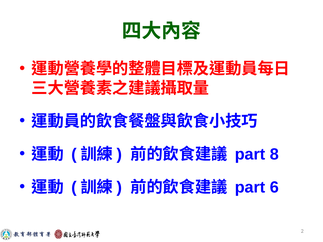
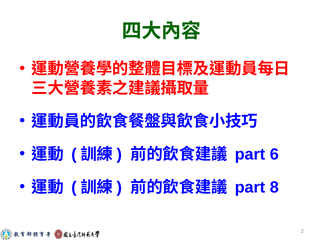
8: 8 -> 6
6: 6 -> 8
